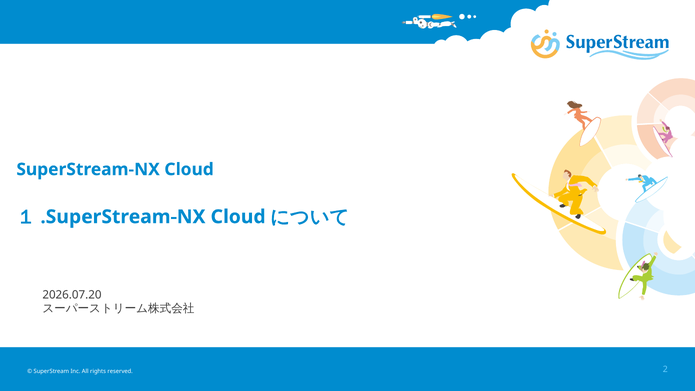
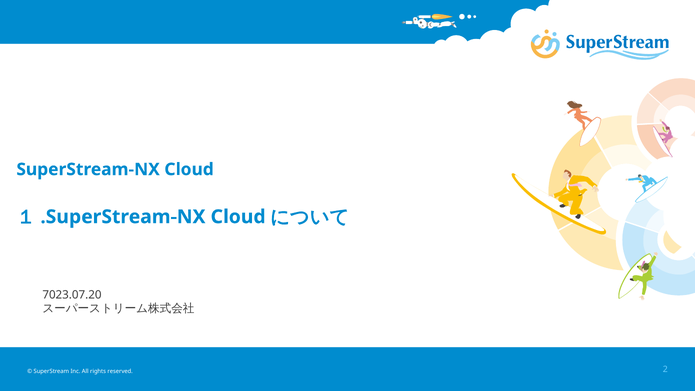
2026.07.20: 2026.07.20 -> 7023.07.20
